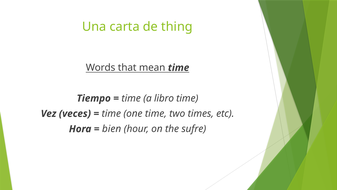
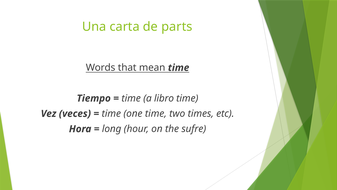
thing: thing -> parts
bien: bien -> long
